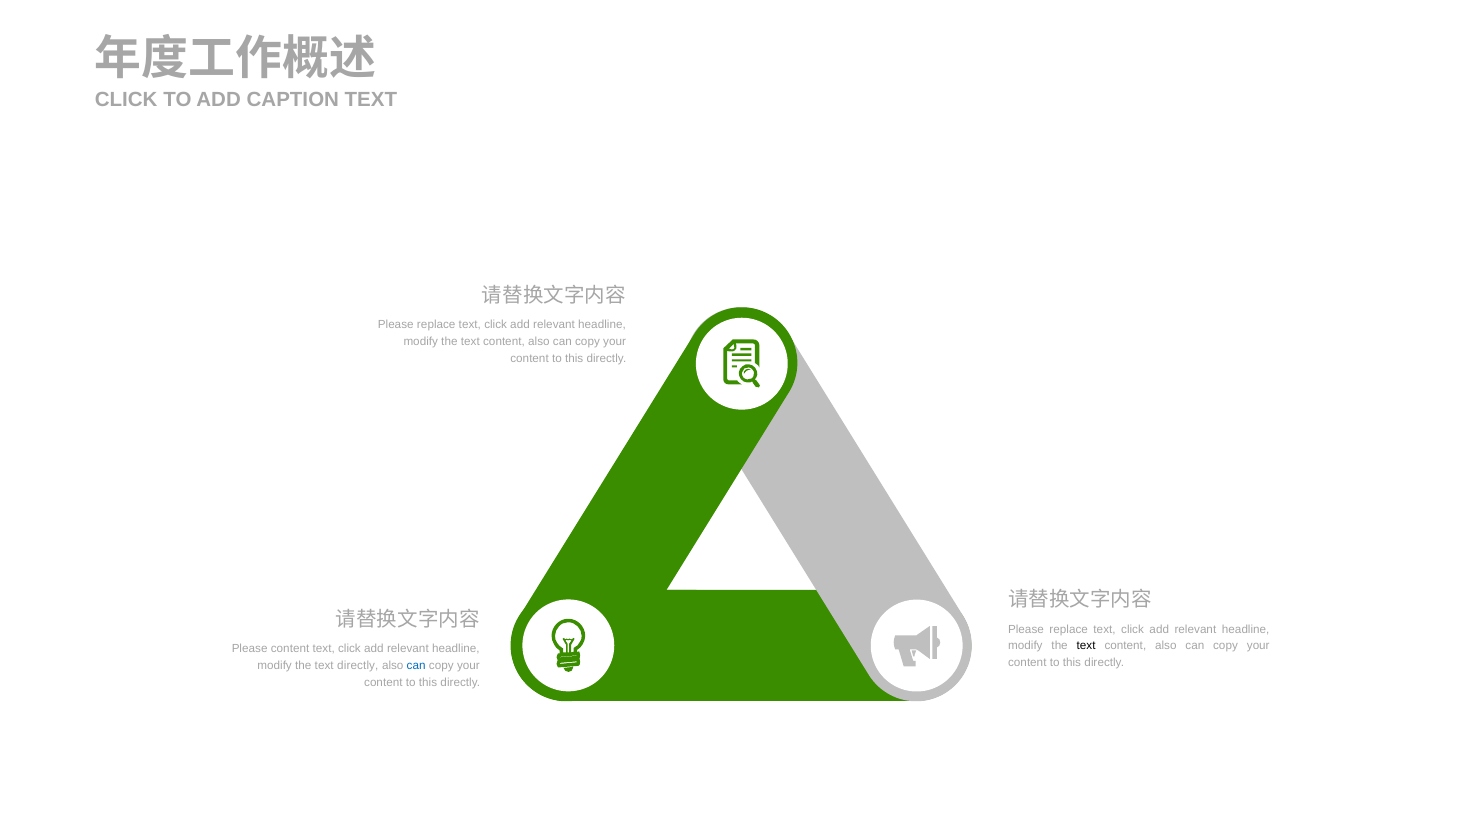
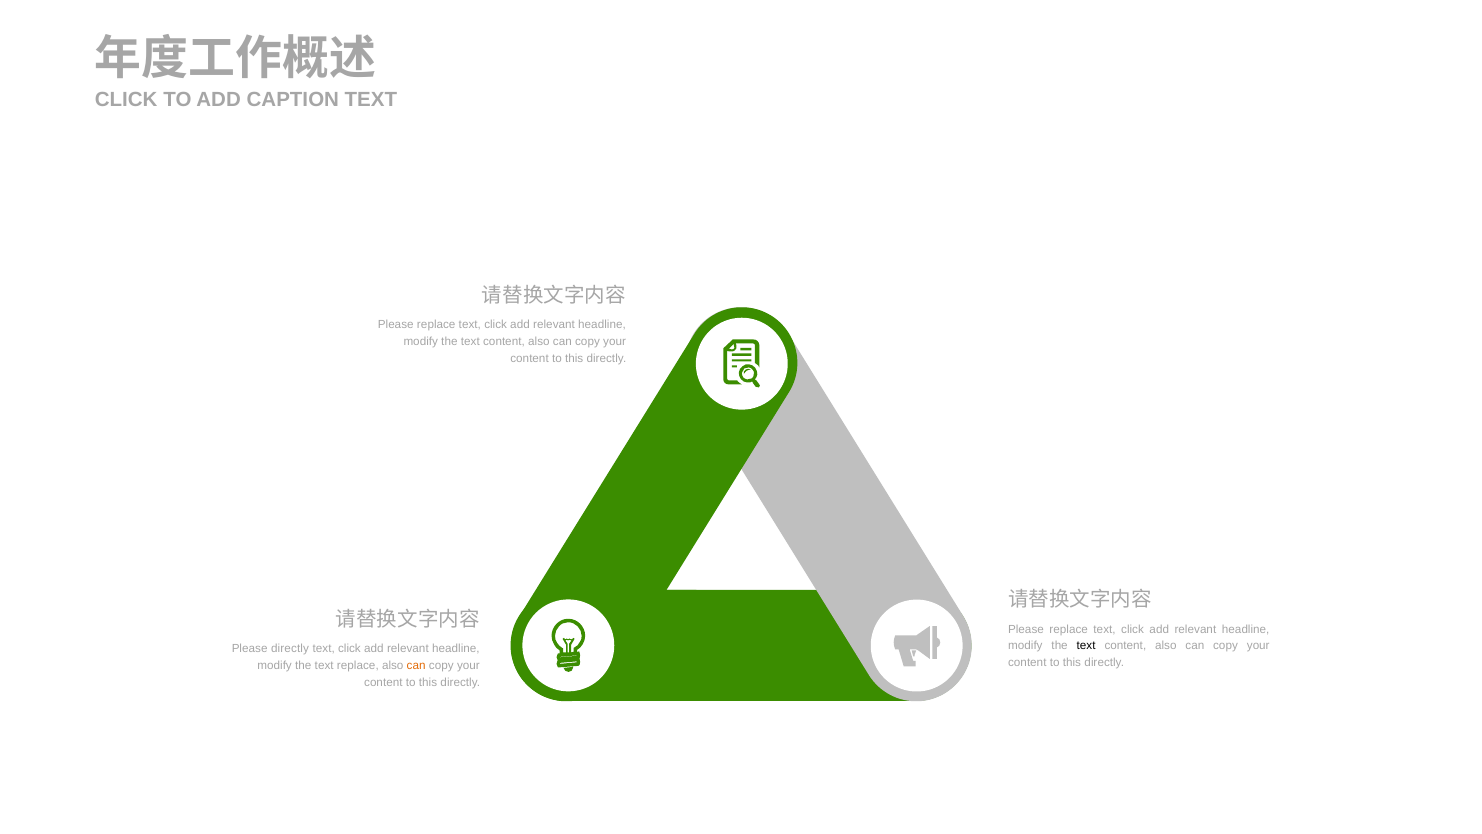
Please content: content -> directly
text directly: directly -> replace
can at (416, 665) colour: blue -> orange
